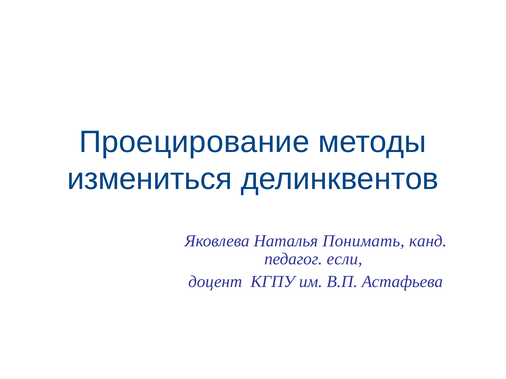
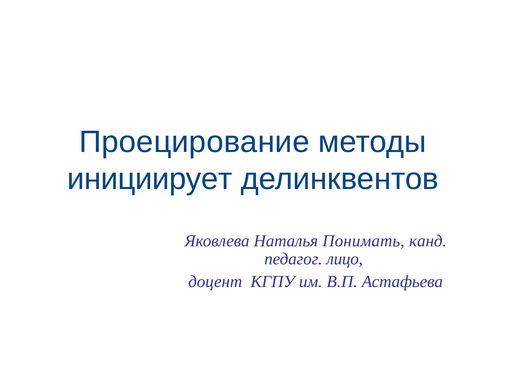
измениться: измениться -> инициирует
если: если -> лицо
